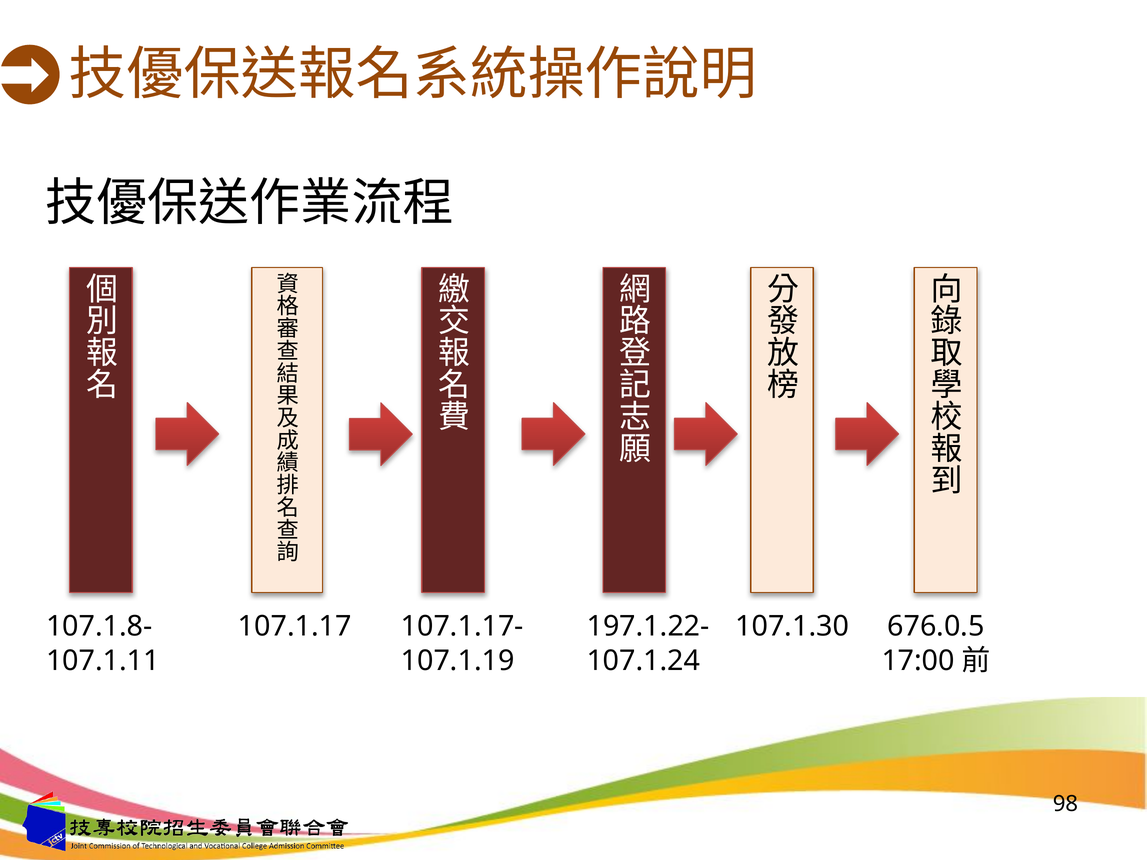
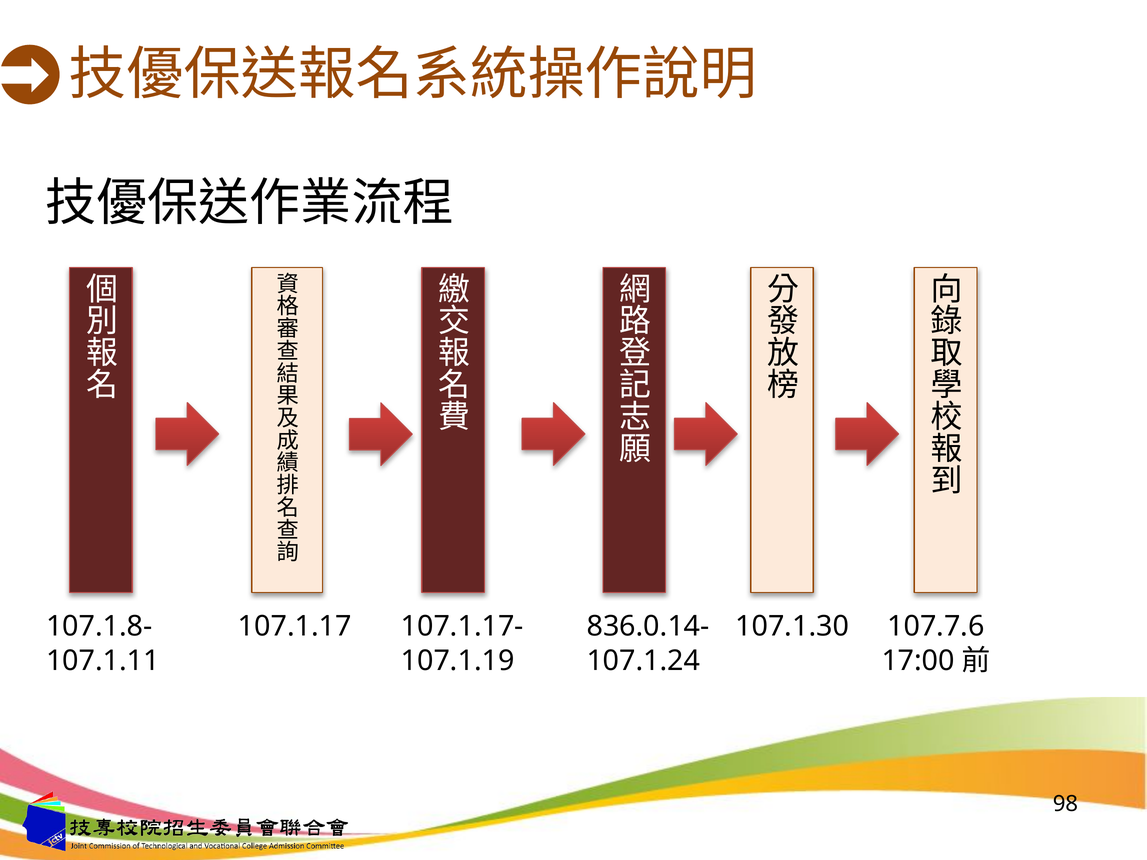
197.1.22-: 197.1.22- -> 836.0.14-
676.0.5: 676.0.5 -> 107.7.6
